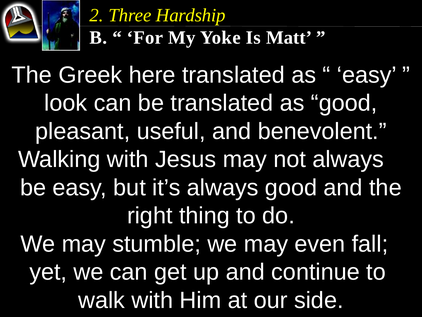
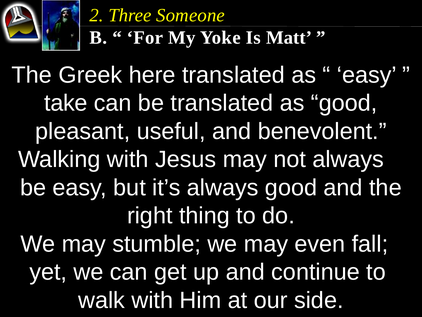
Hardship: Hardship -> Someone
look: look -> take
